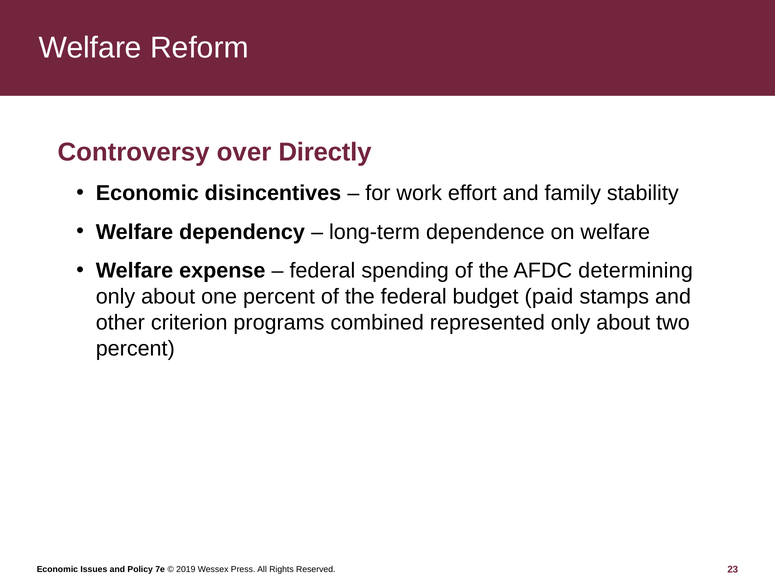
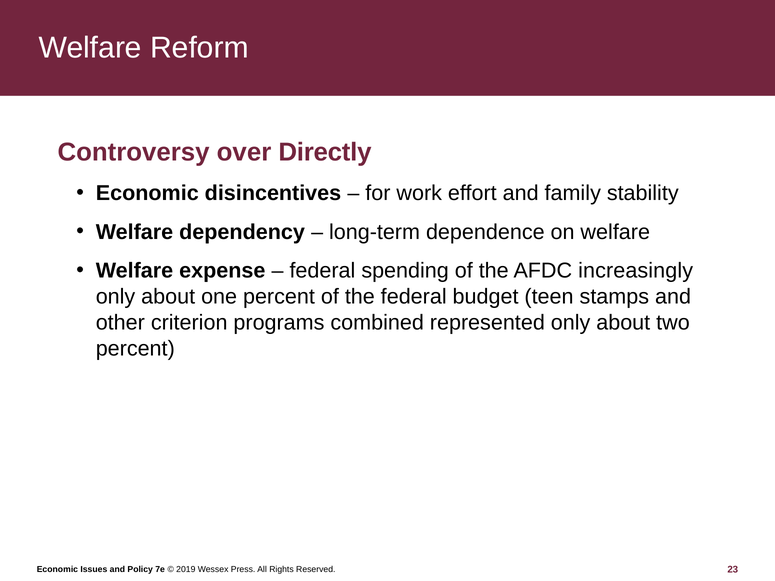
determining: determining -> increasingly
paid: paid -> teen
